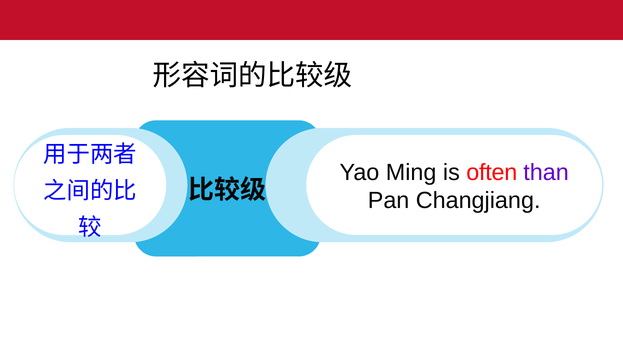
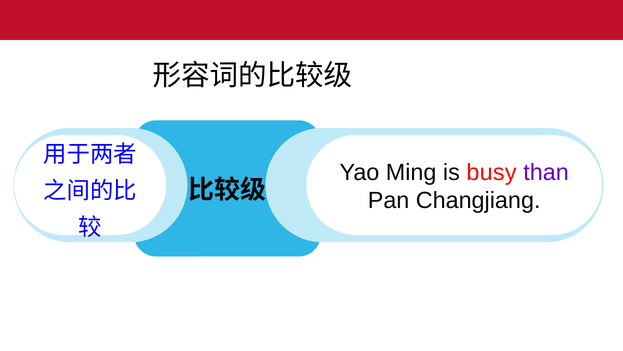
often: often -> busy
